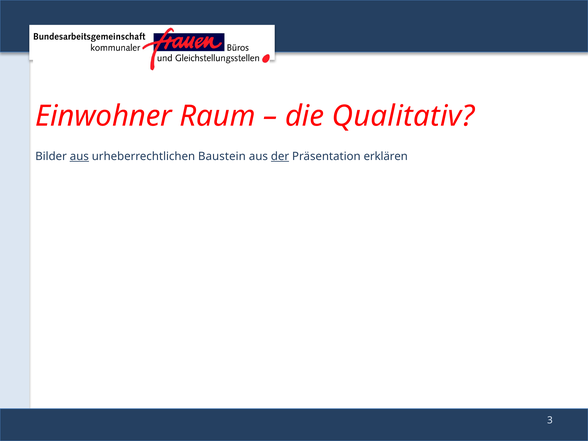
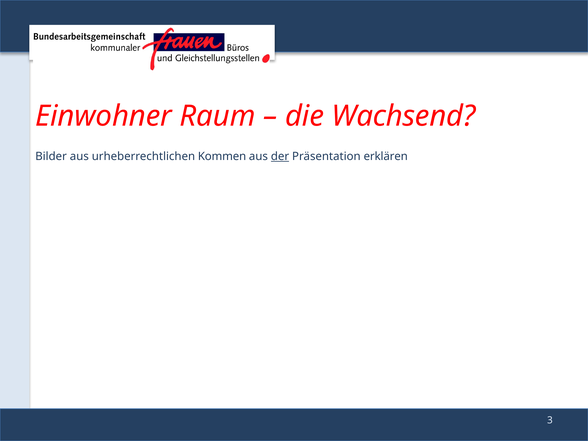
Qualitativ: Qualitativ -> Wachsend
aus at (79, 156) underline: present -> none
Baustein: Baustein -> Kommen
